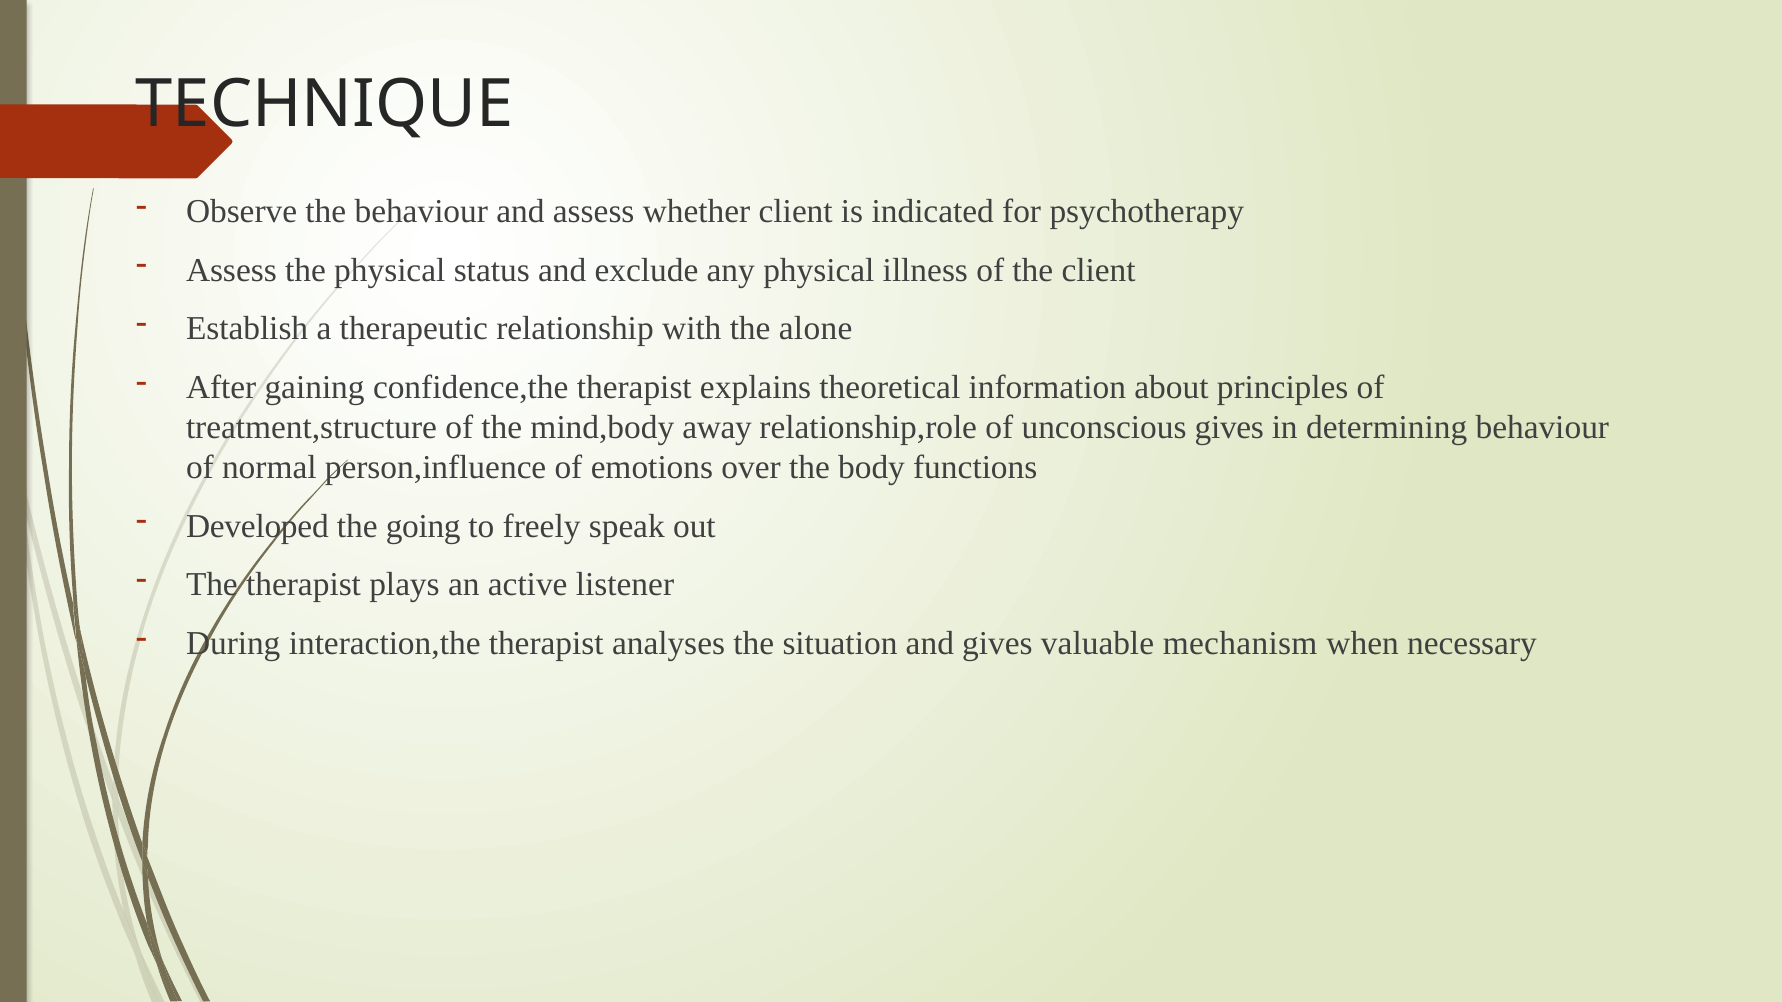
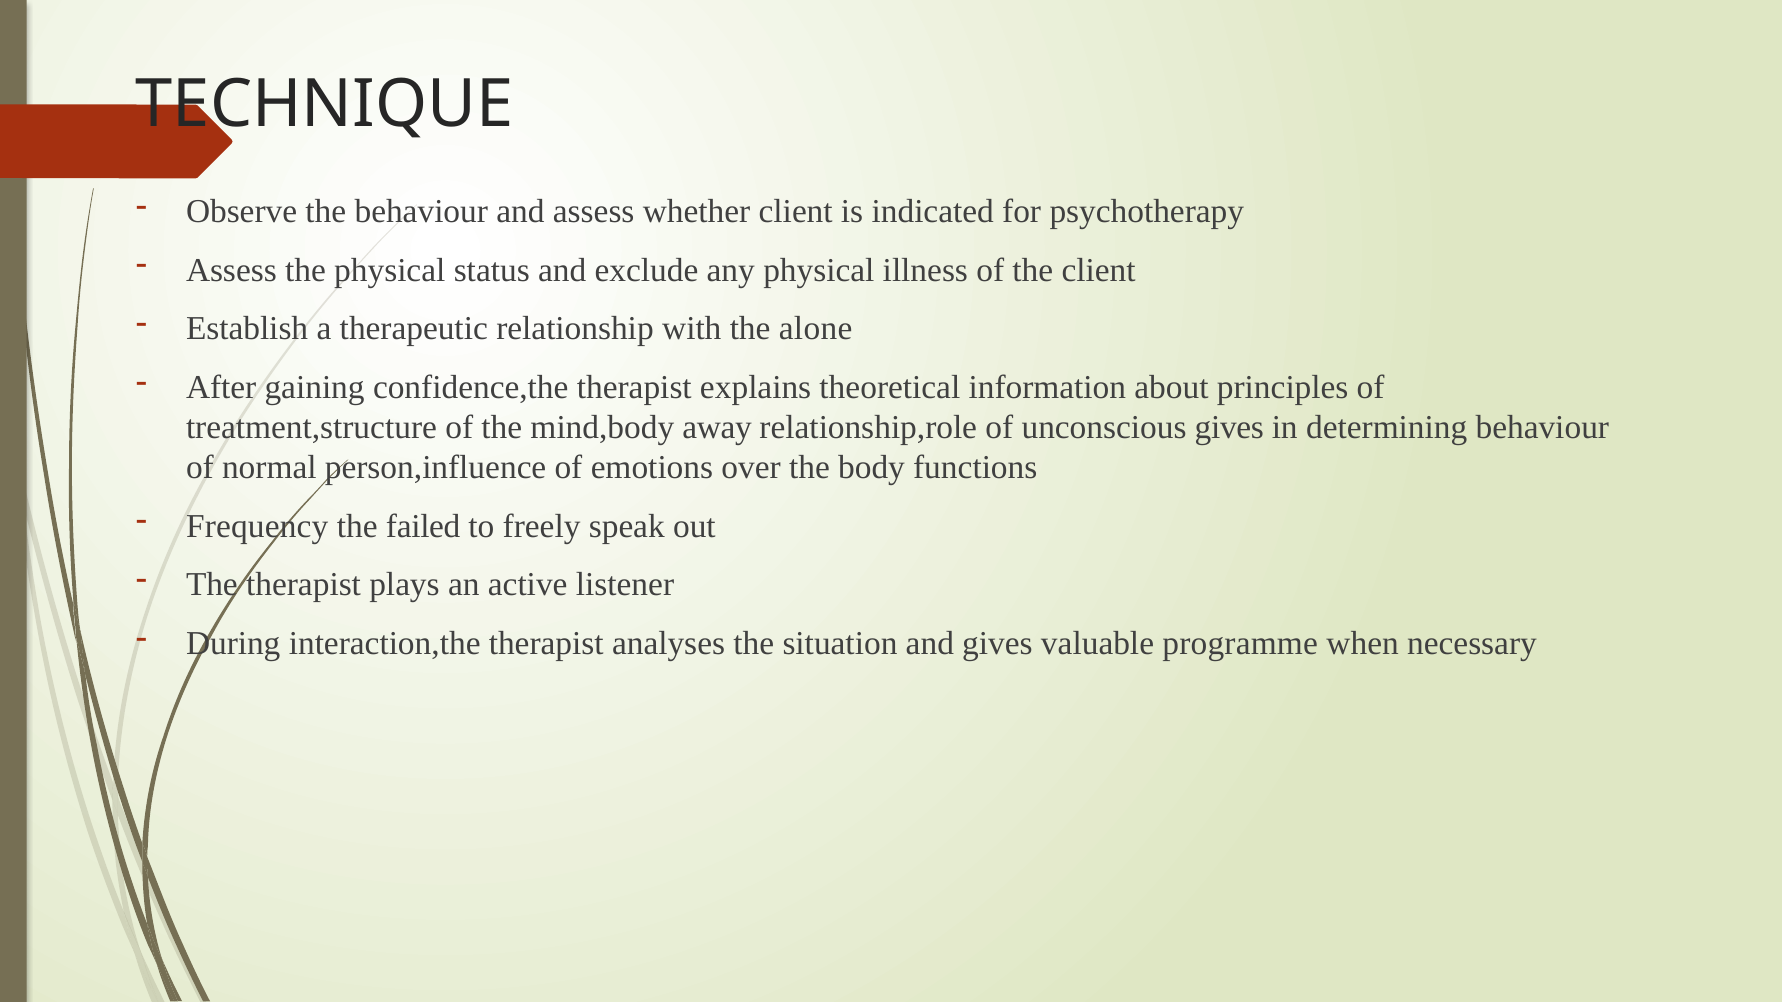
Developed: Developed -> Frequency
going: going -> failed
mechanism: mechanism -> programme
